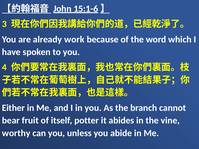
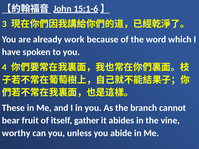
Either: Either -> These
potter: potter -> gather
